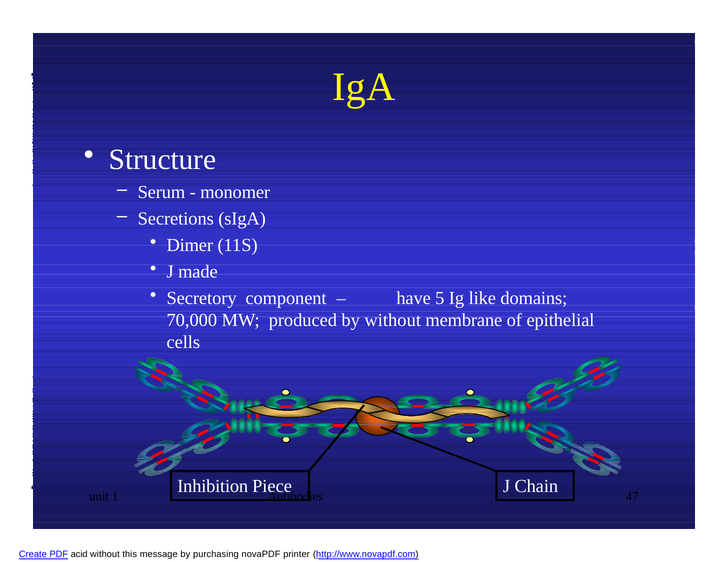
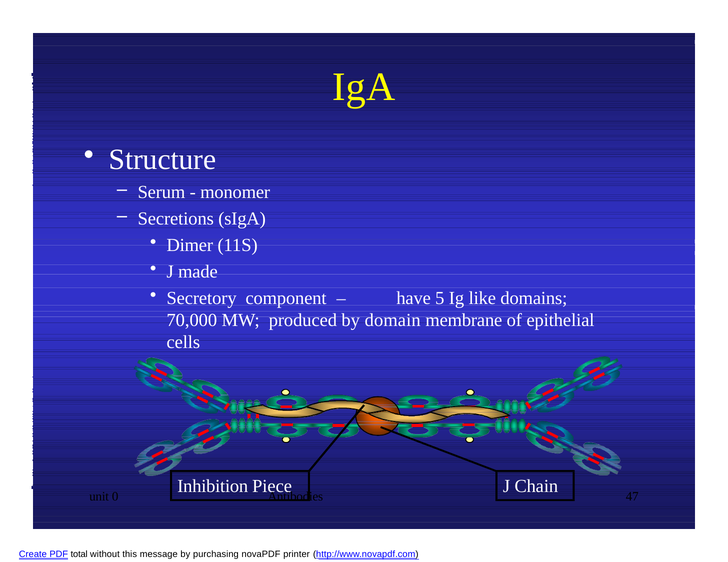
by without: without -> domain
1: 1 -> 0
acid: acid -> total
